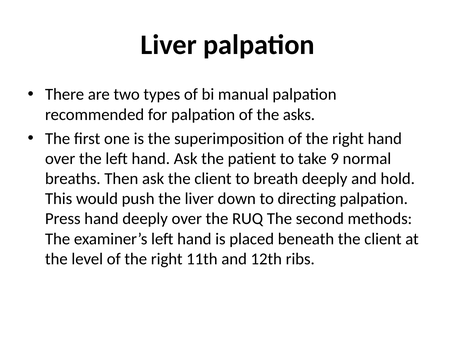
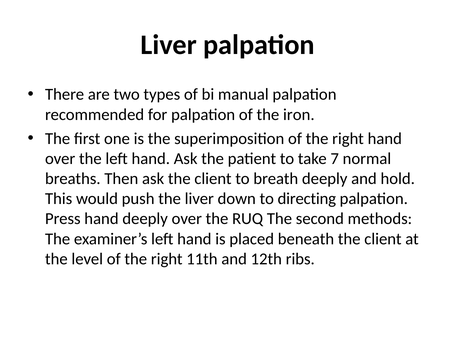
asks: asks -> iron
9: 9 -> 7
